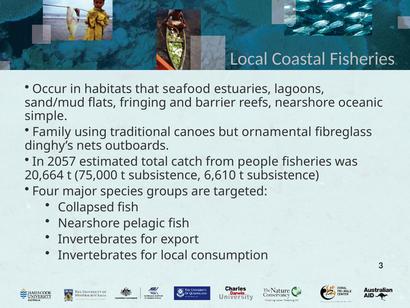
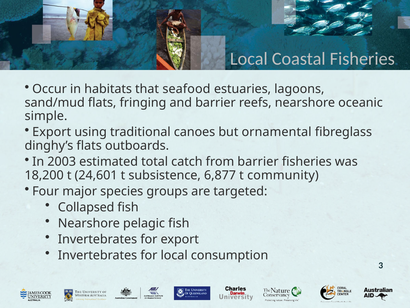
Family at (52, 132): Family -> Export
dinghy’s nets: nets -> flats
2057: 2057 -> 2003
from people: people -> barrier
20,664: 20,664 -> 18,200
75,000: 75,000 -> 24,601
6,610: 6,610 -> 6,877
subsistence at (283, 175): subsistence -> community
